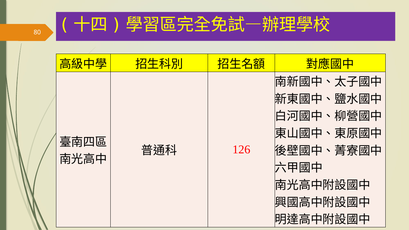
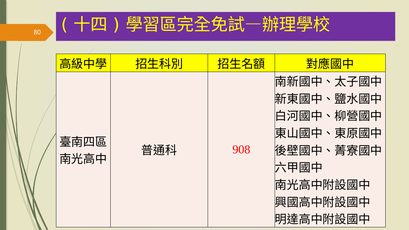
126: 126 -> 908
